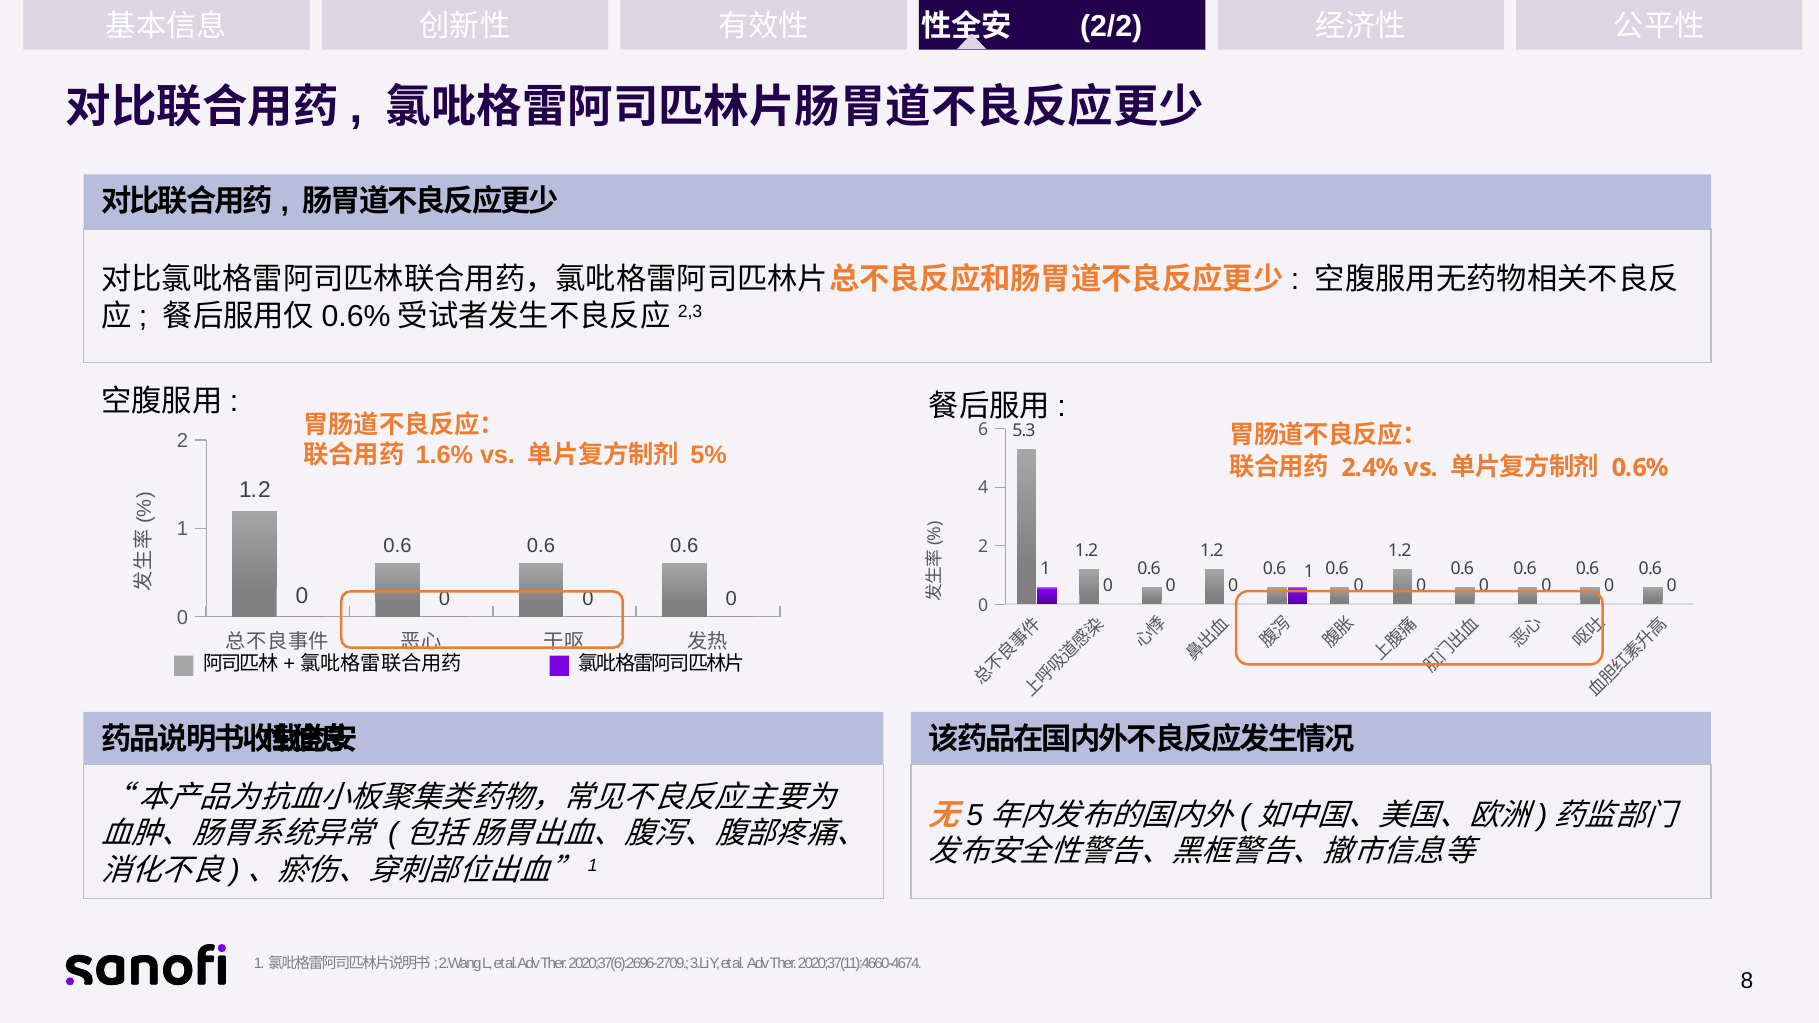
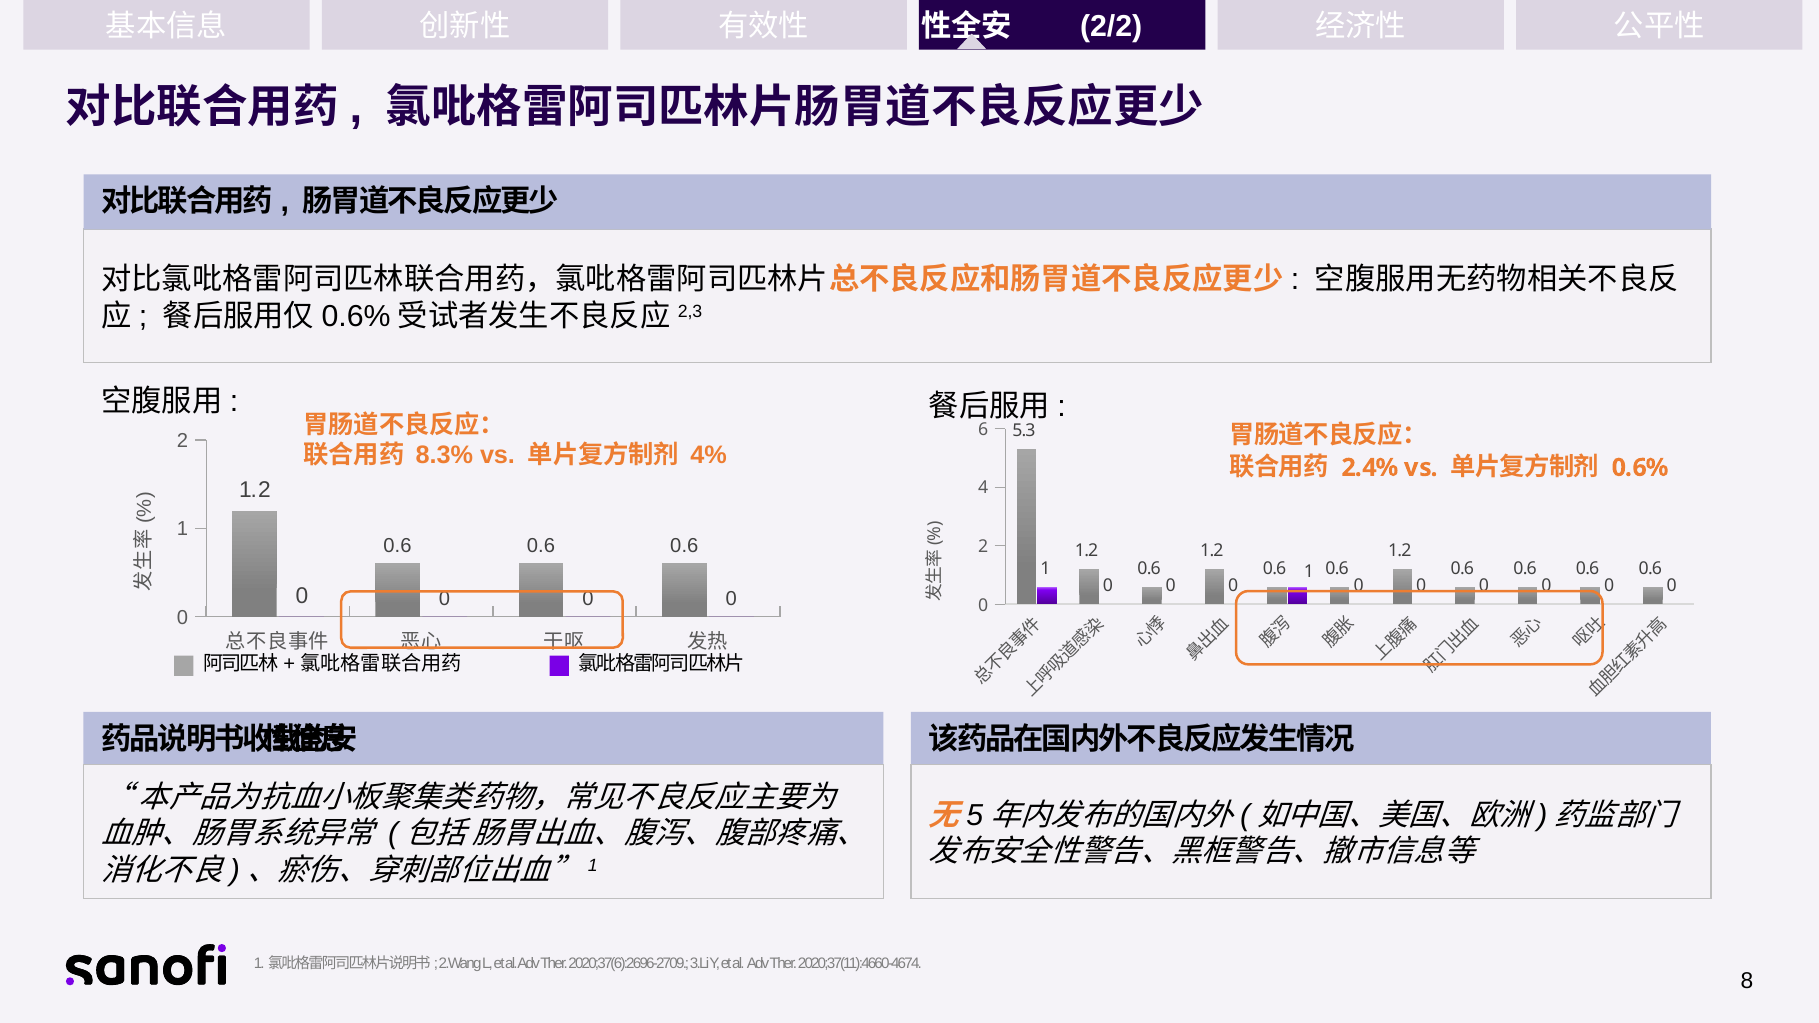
1.6%: 1.6% -> 8.3%
5%: 5% -> 4%
